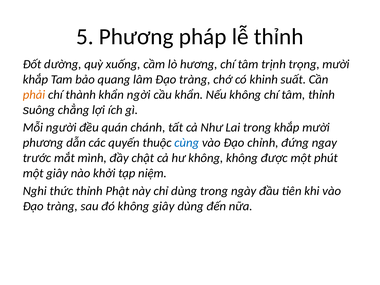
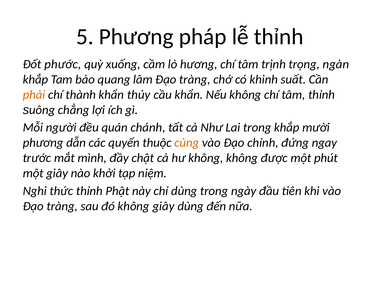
dường: dường -> phước
trọng mười: mười -> ngàn
ngời: ngời -> thủy
cùng colour: blue -> orange
